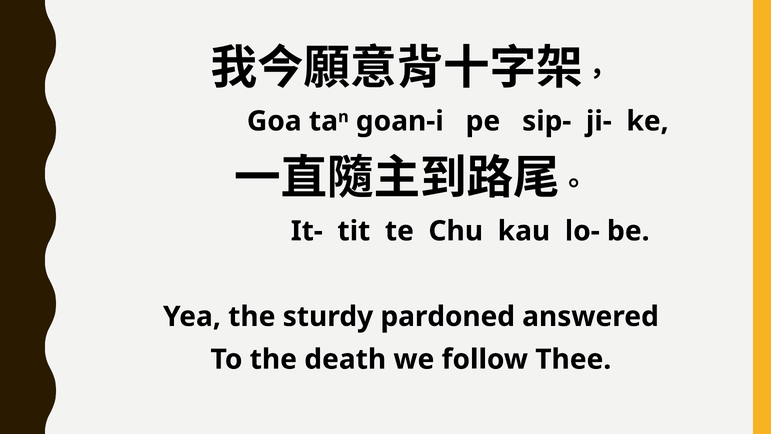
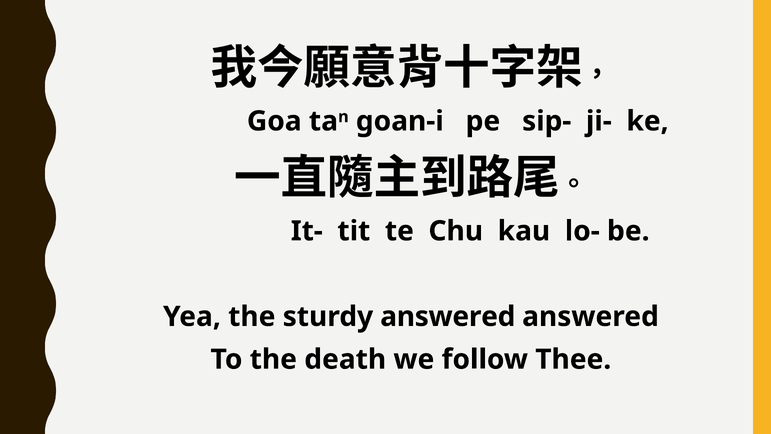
sturdy pardoned: pardoned -> answered
